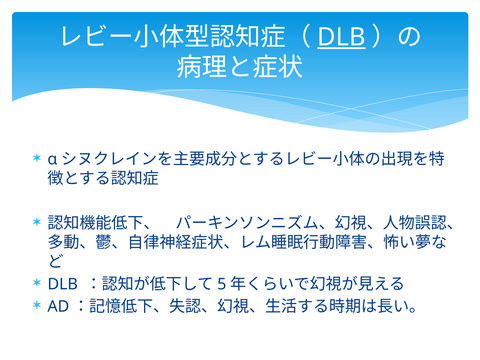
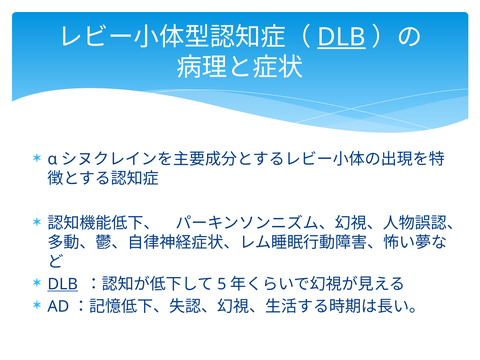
DLB at (63, 284) underline: none -> present
